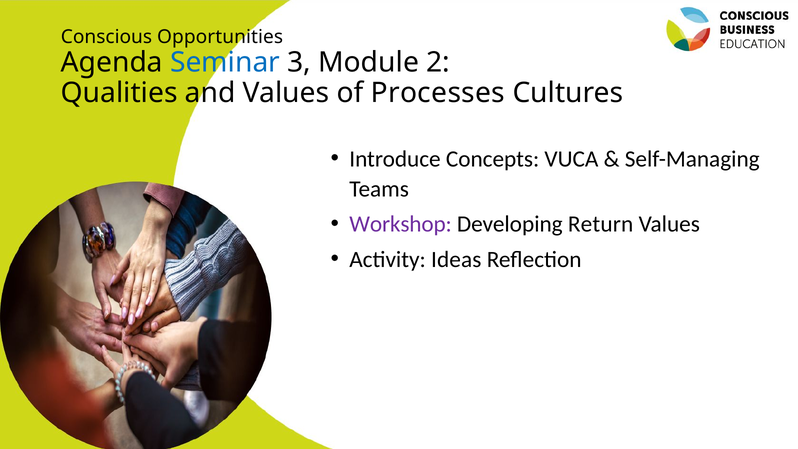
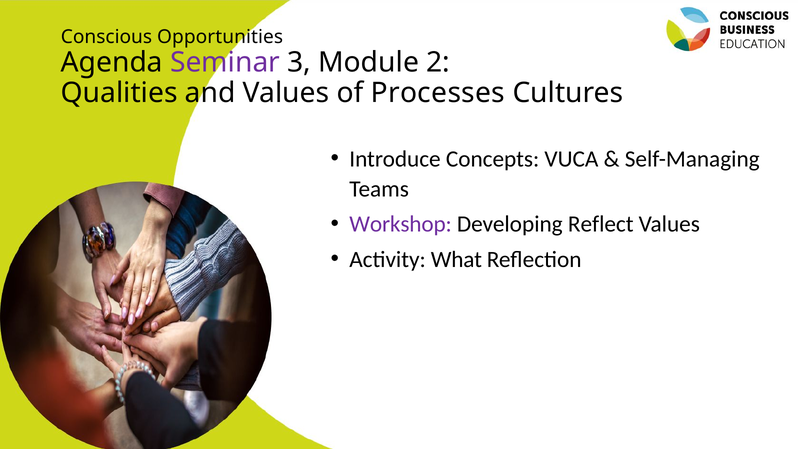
Seminar colour: blue -> purple
Return: Return -> Reflect
Ideas: Ideas -> What
